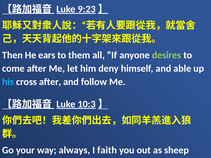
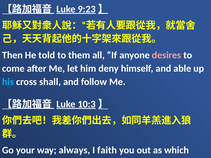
ears: ears -> told
desires colour: light green -> pink
cross after: after -> shall
sheep: sheep -> which
